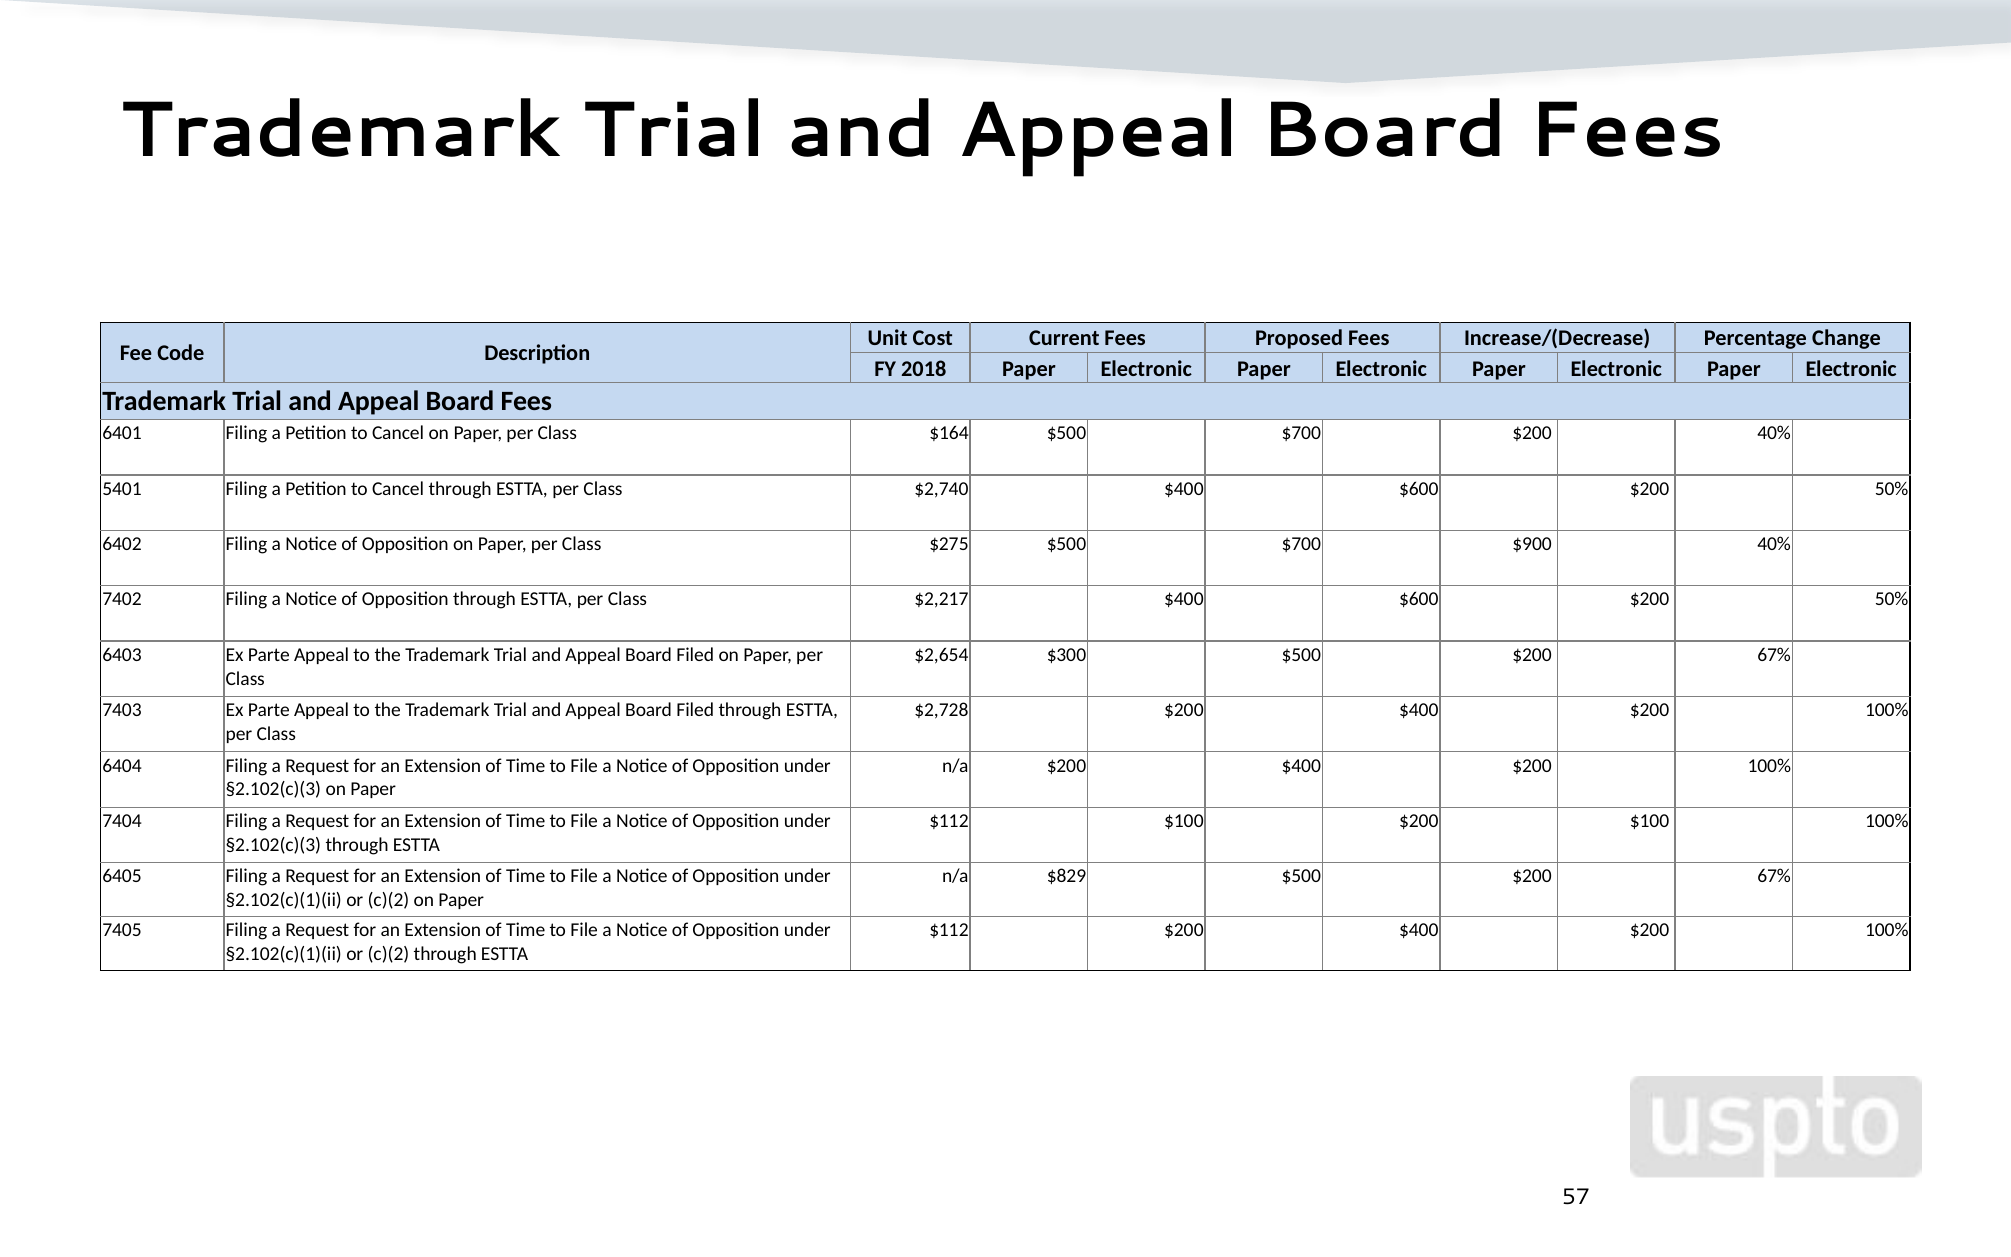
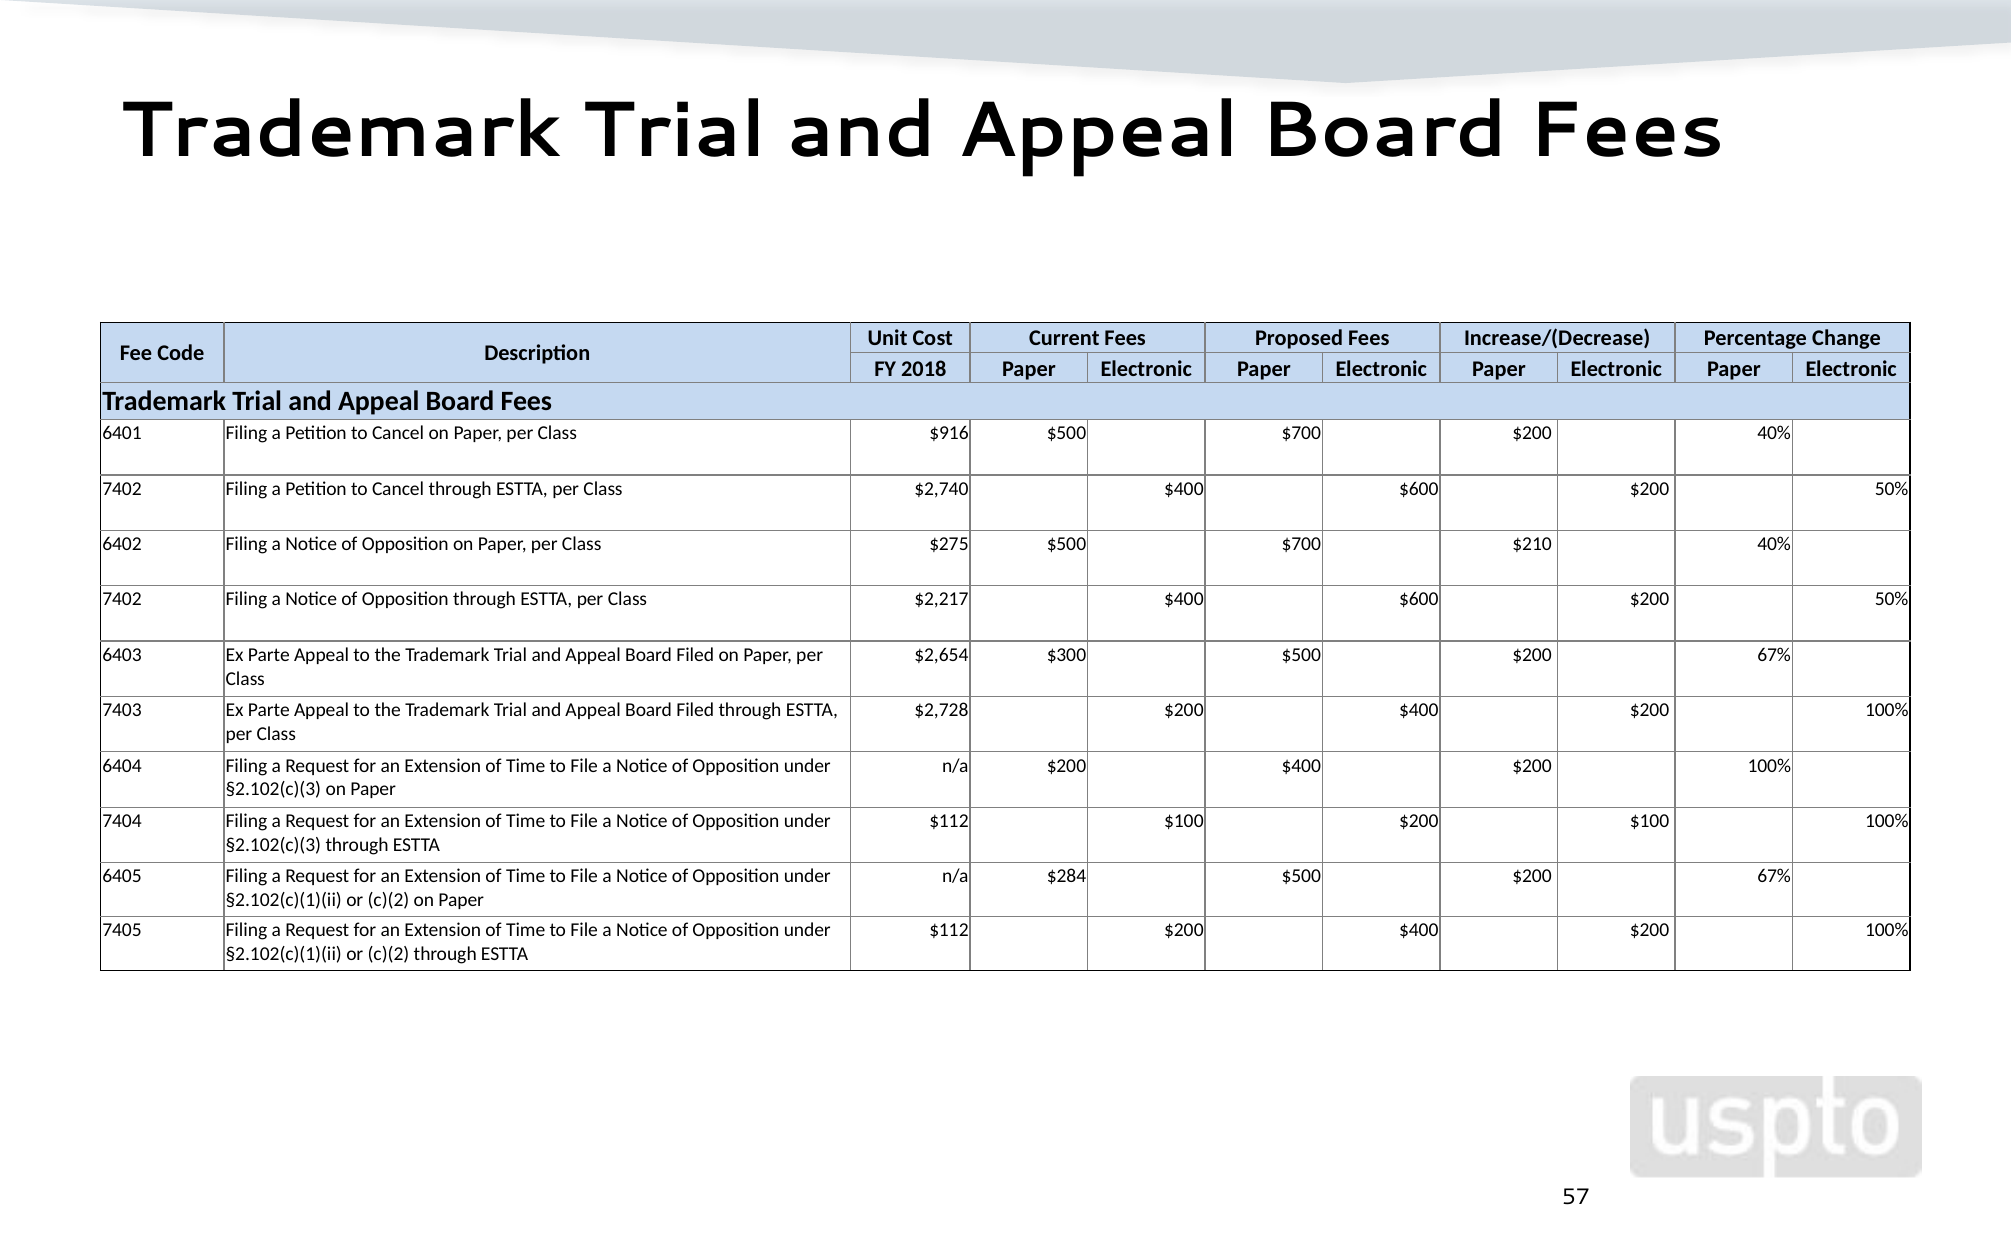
$164: $164 -> $916
5401 at (122, 489): 5401 -> 7402
$900: $900 -> $210
$829: $829 -> $284
